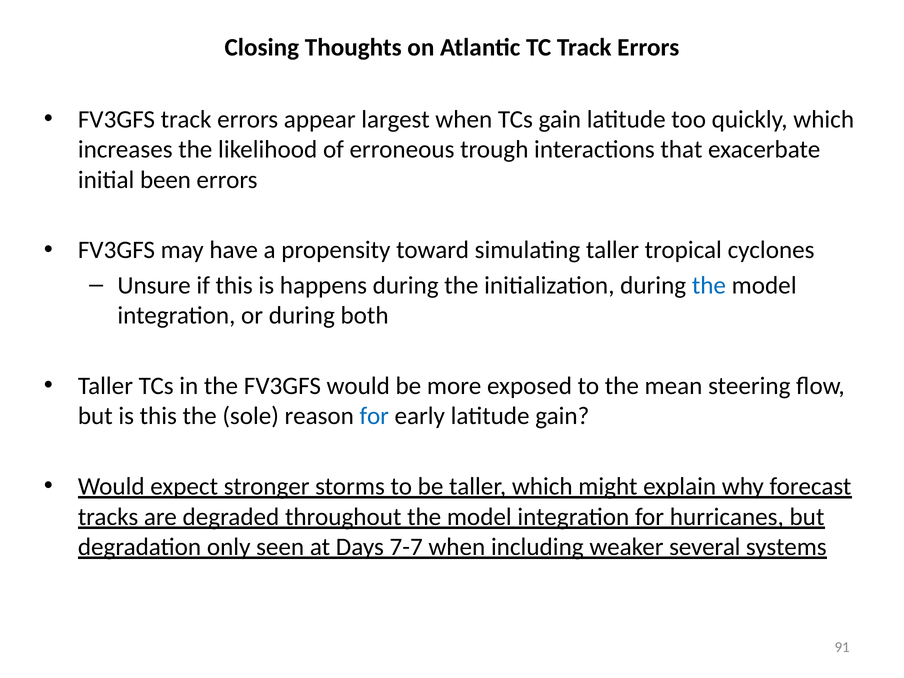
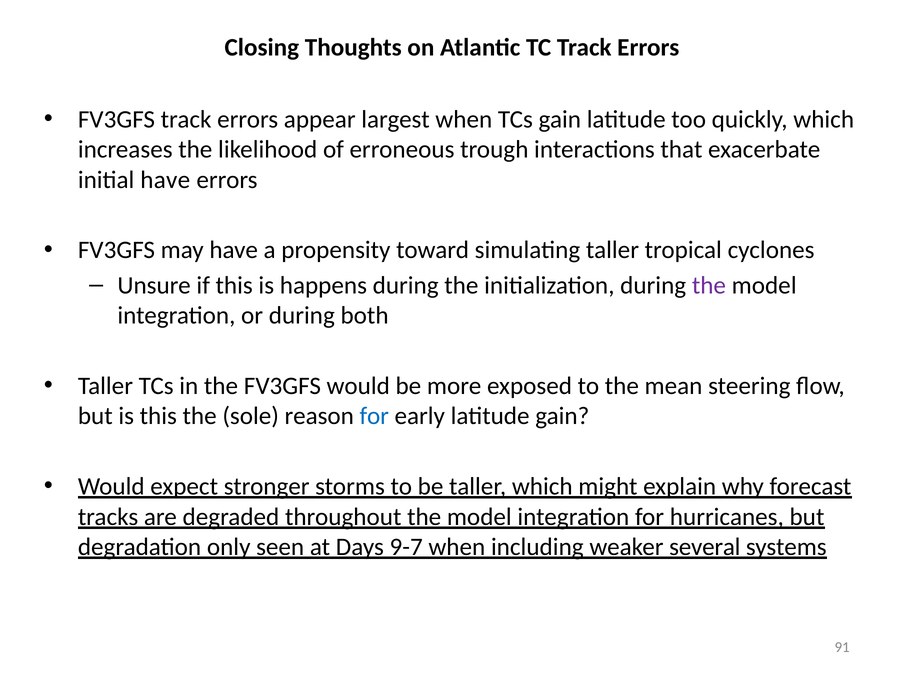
initial been: been -> have
the at (709, 285) colour: blue -> purple
7-7: 7-7 -> 9-7
